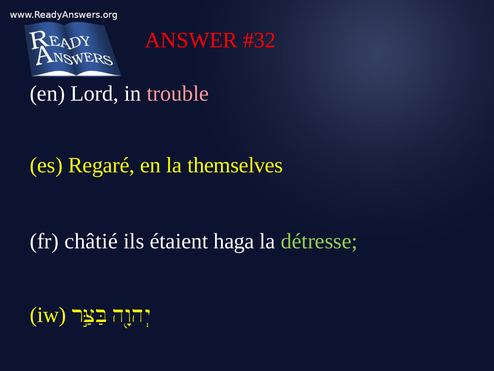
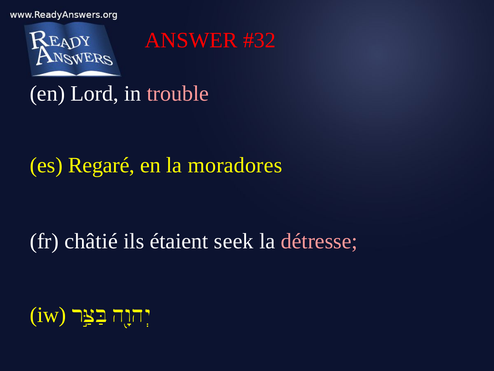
themselves: themselves -> moradores
haga: haga -> seek
détresse colour: light green -> pink
